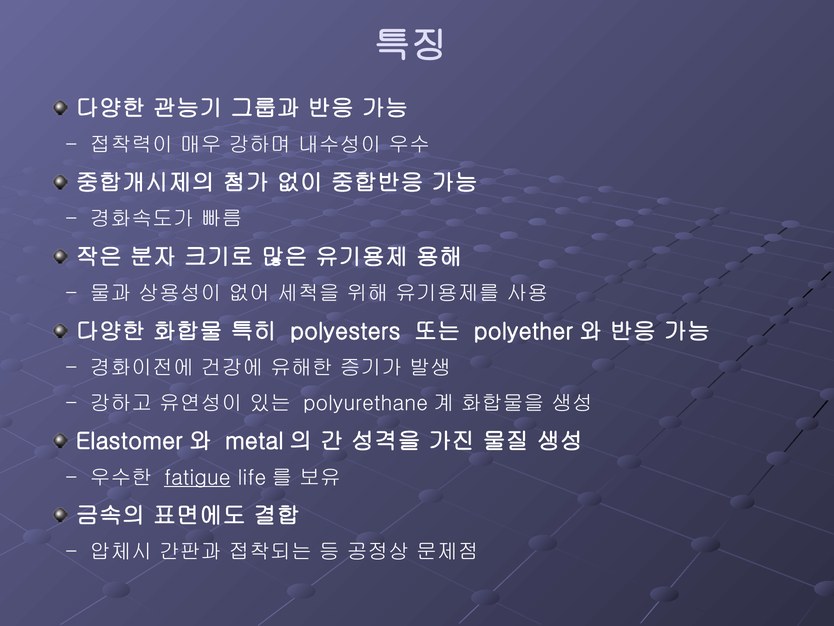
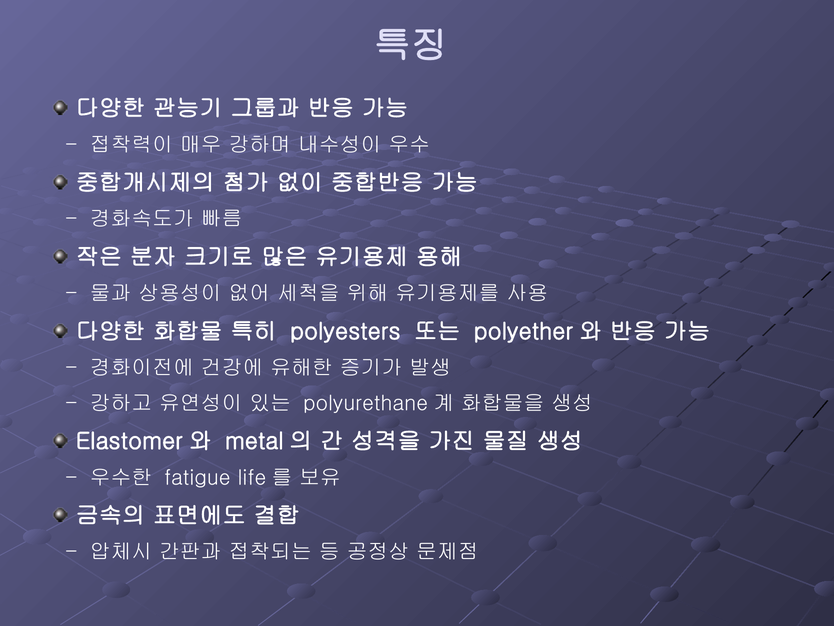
fatigue underline: present -> none
